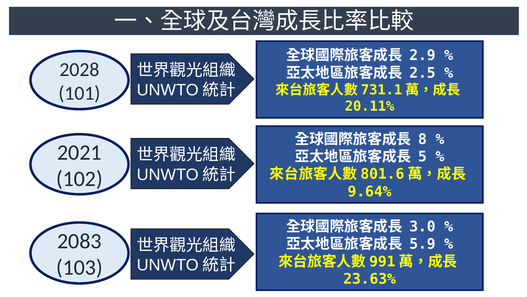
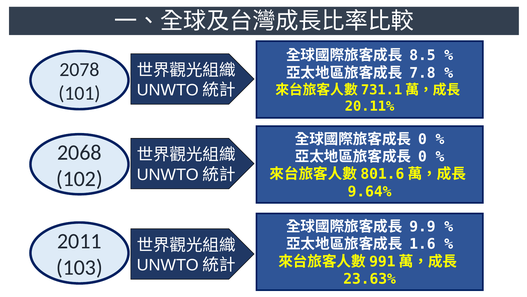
2.9: 2.9 -> 8.5
2028: 2028 -> 2078
2.5: 2.5 -> 7.8
8 at (422, 139): 8 -> 0
2021: 2021 -> 2068
5 at (422, 156): 5 -> 0
3.0: 3.0 -> 9.9
2083: 2083 -> 2011
5.9: 5.9 -> 1.6
